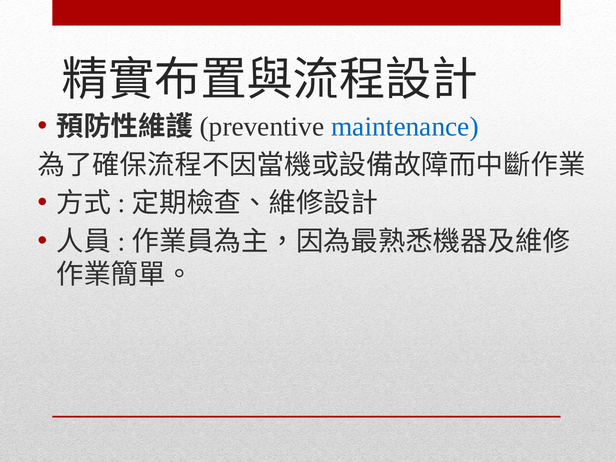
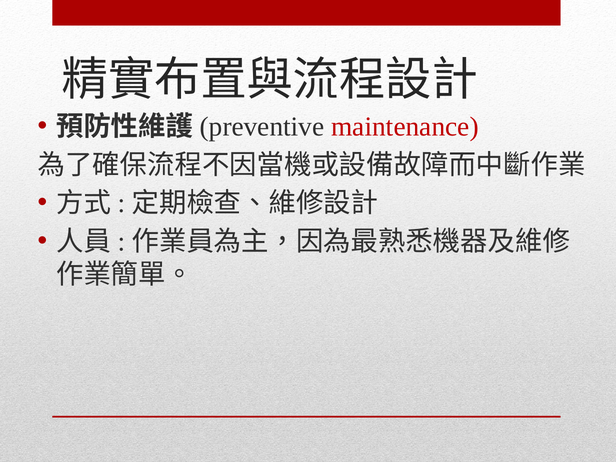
maintenance colour: blue -> red
